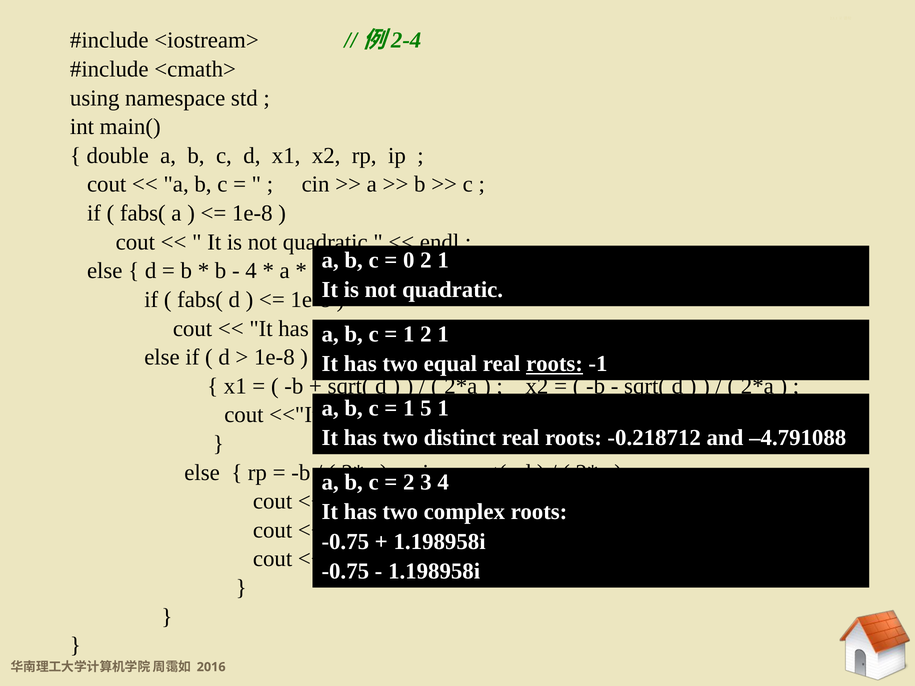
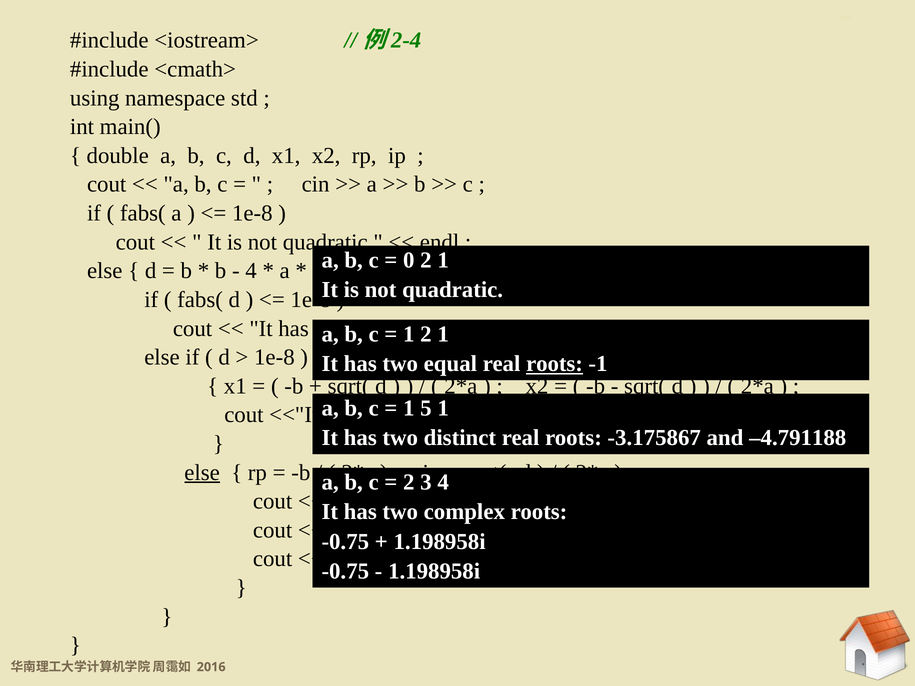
-0.218712: -0.218712 -> -3.175867
–4.791088: –4.791088 -> –4.791188
else at (202, 473) underline: none -> present
